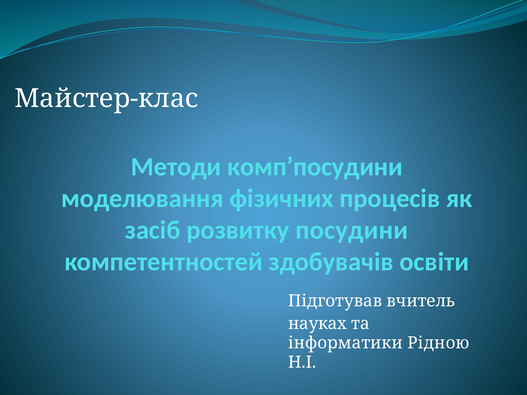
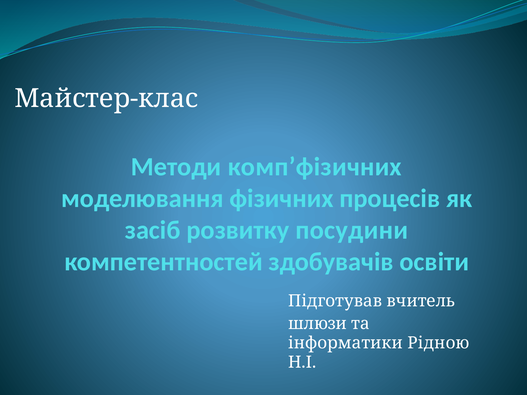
комп’посудини: комп’посудини -> комп’фізичних
науках: науках -> шлюзи
